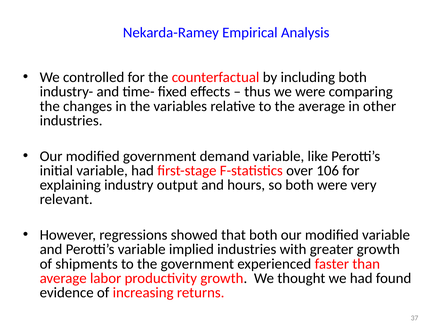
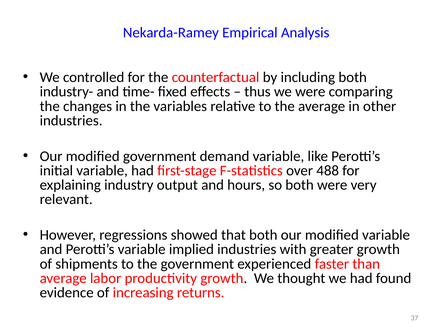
106: 106 -> 488
